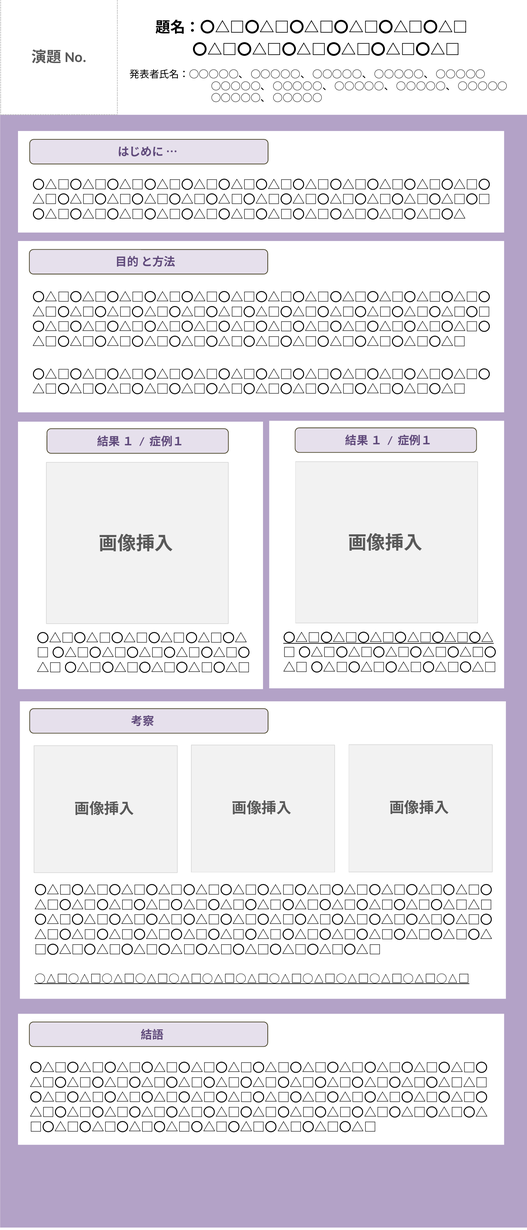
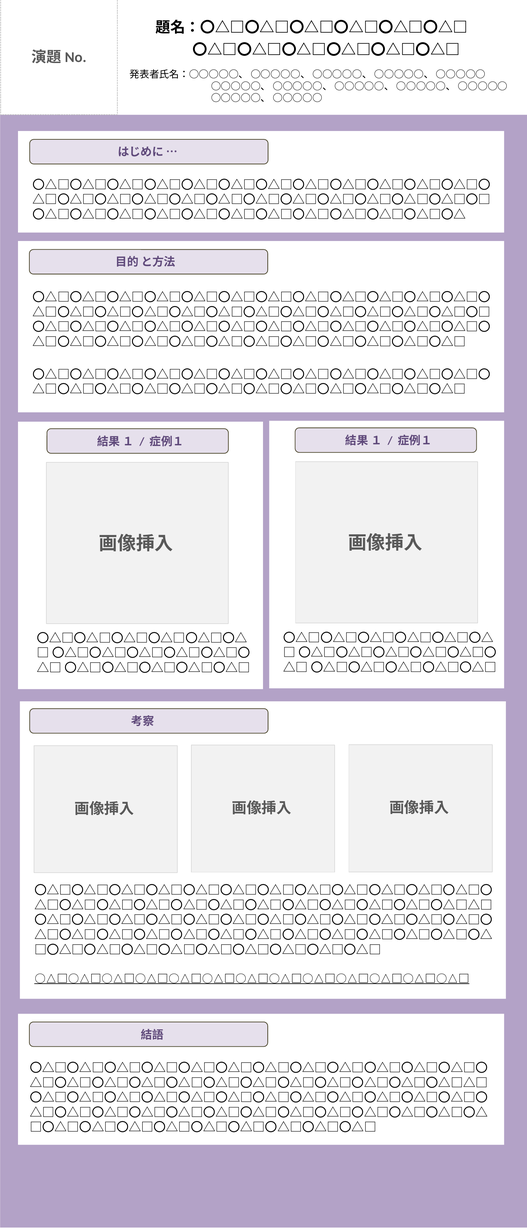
〇△□〇△□〇△□〇△□〇△□〇△ at (388, 638) underline: present -> none
